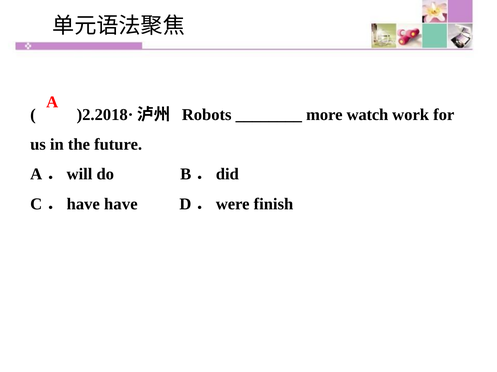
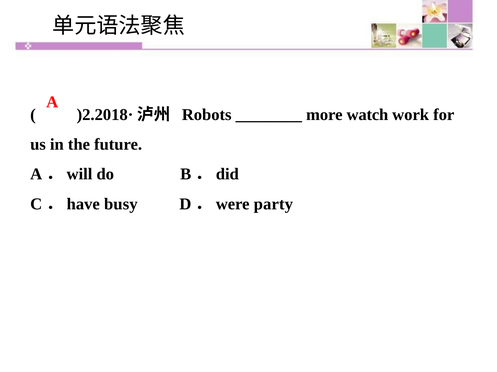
have: have -> busy
finish: finish -> party
